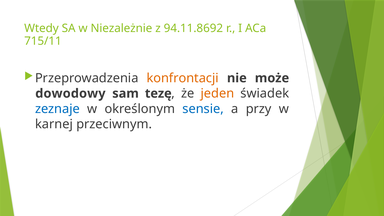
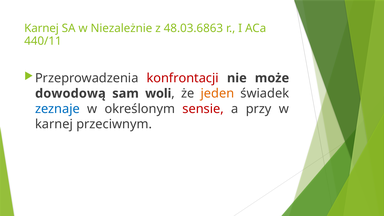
Wtedy at (41, 28): Wtedy -> Karnej
94.11.8692: 94.11.8692 -> 48.03.6863
715/11: 715/11 -> 440/11
konfrontacji colour: orange -> red
dowodowy: dowodowy -> dowodową
tezę: tezę -> woli
sensie colour: blue -> red
